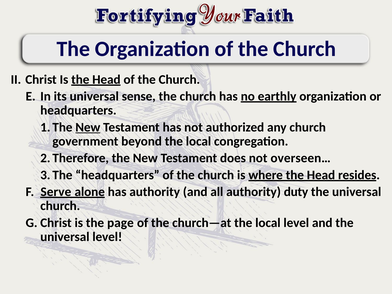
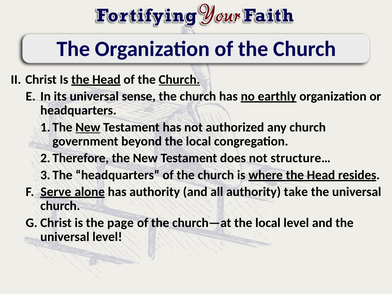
Church at (179, 80) underline: none -> present
overseen…: overseen… -> structure…
duty: duty -> take
